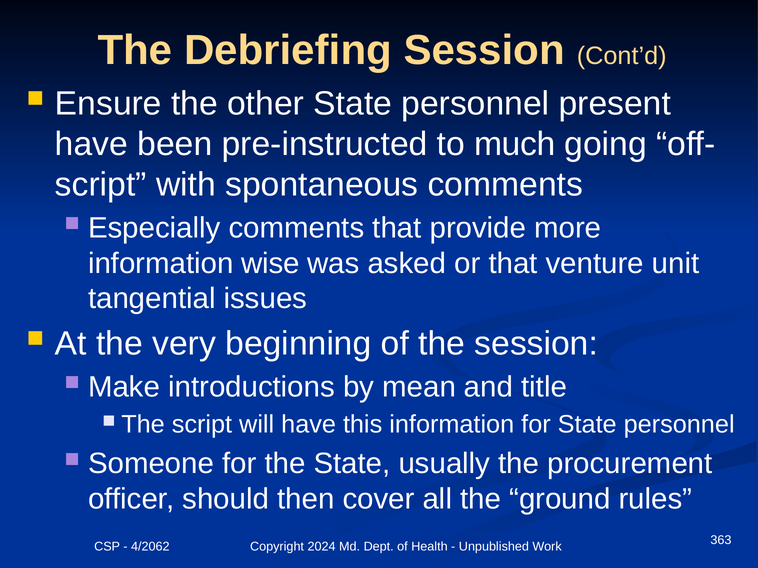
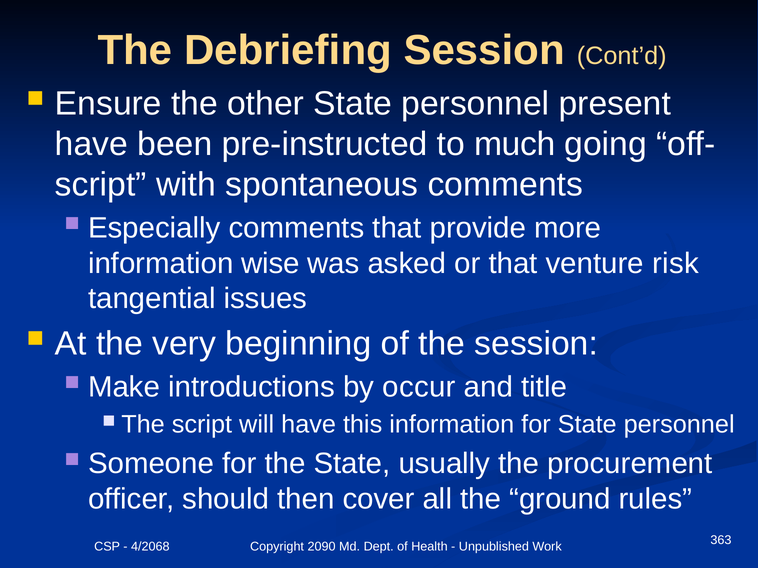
unit: unit -> risk
mean: mean -> occur
4/2062: 4/2062 -> 4/2068
2024: 2024 -> 2090
